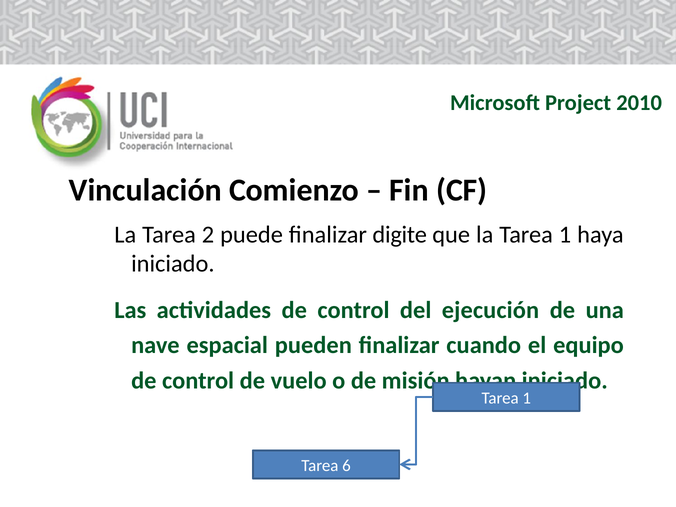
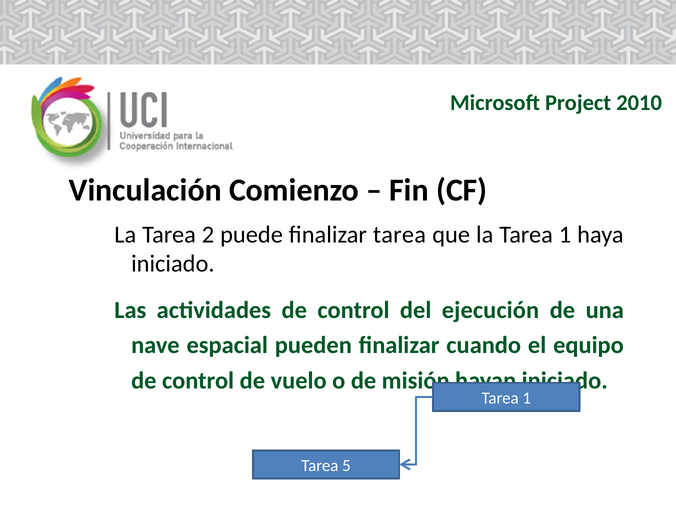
finalizar digite: digite -> tarea
6: 6 -> 5
